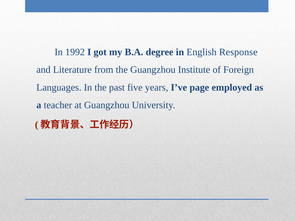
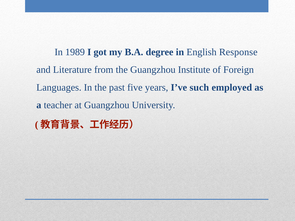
1992: 1992 -> 1989
page: page -> such
